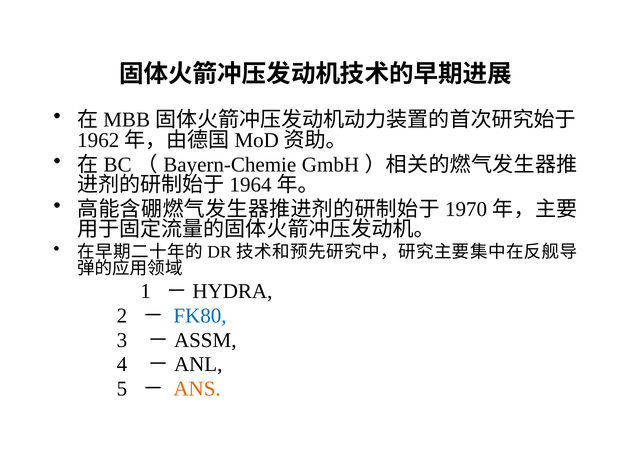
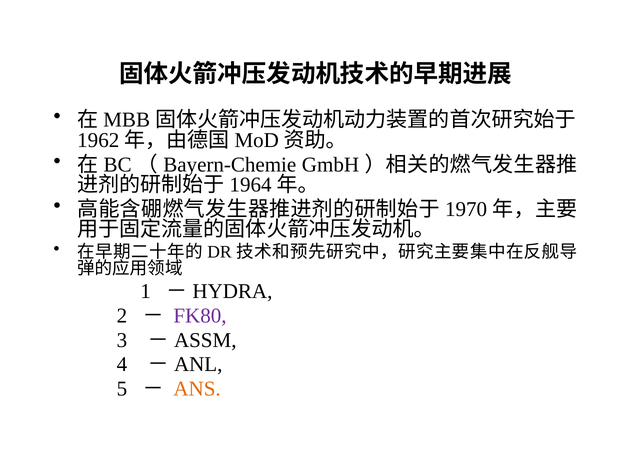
FK80 colour: blue -> purple
